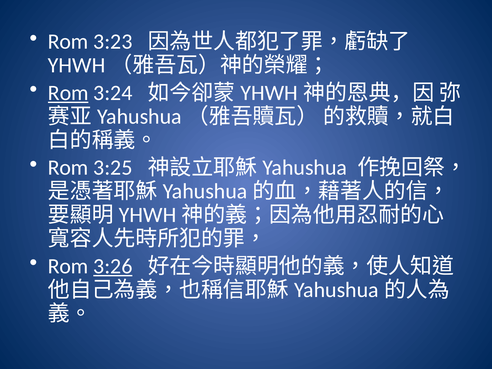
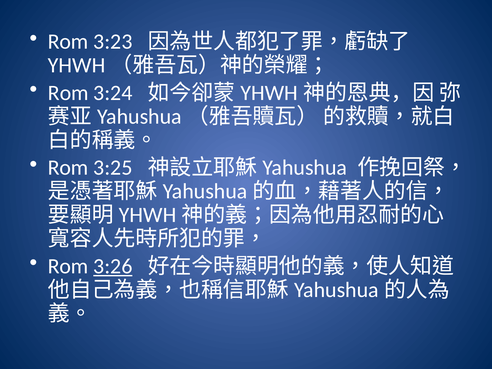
Rom at (68, 93) underline: present -> none
